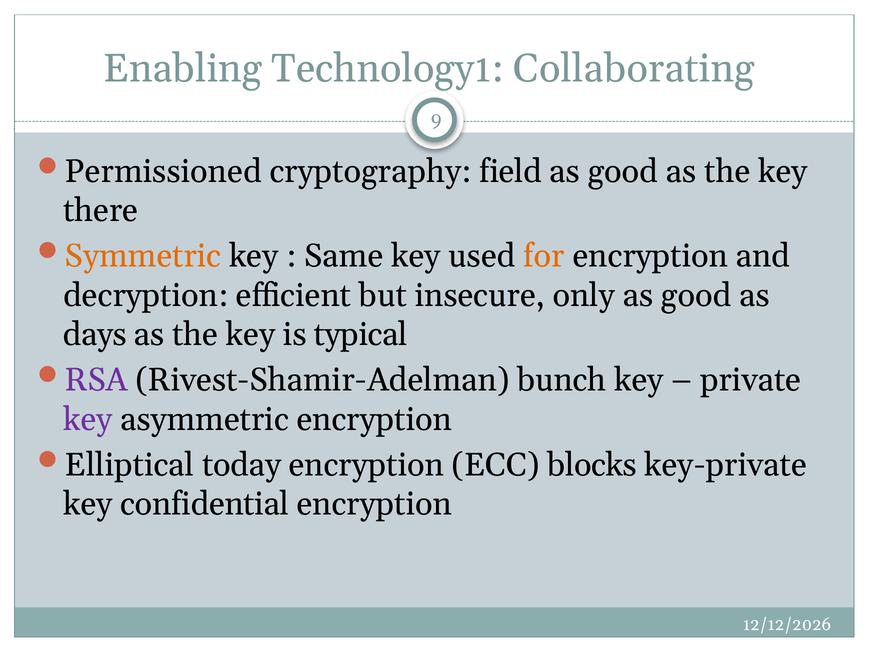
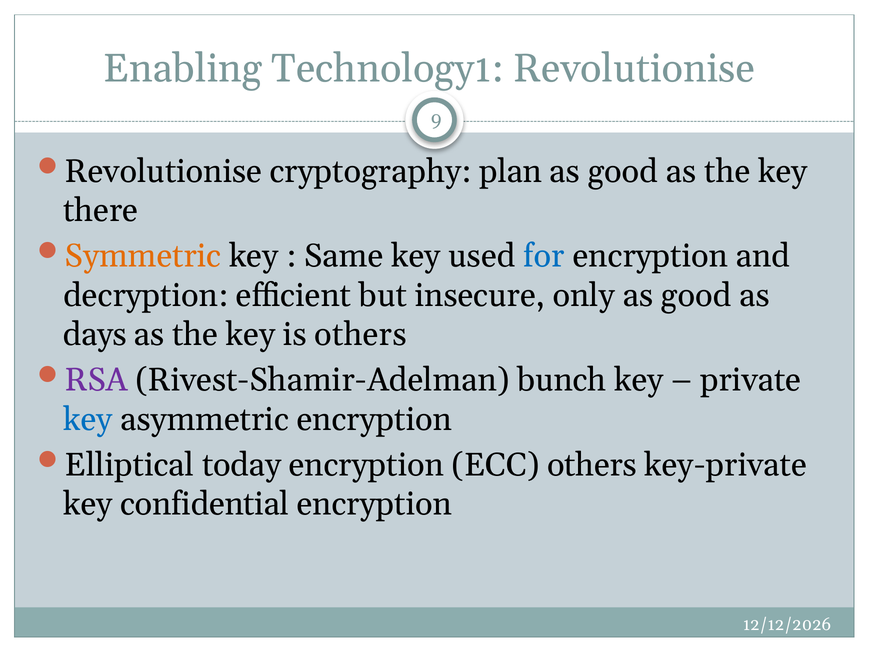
Technology1 Collaborating: Collaborating -> Revolutionise
Permissioned at (163, 171): Permissioned -> Revolutionise
field: field -> plan
for colour: orange -> blue
is typical: typical -> others
key at (88, 419) colour: purple -> blue
ECC blocks: blocks -> others
